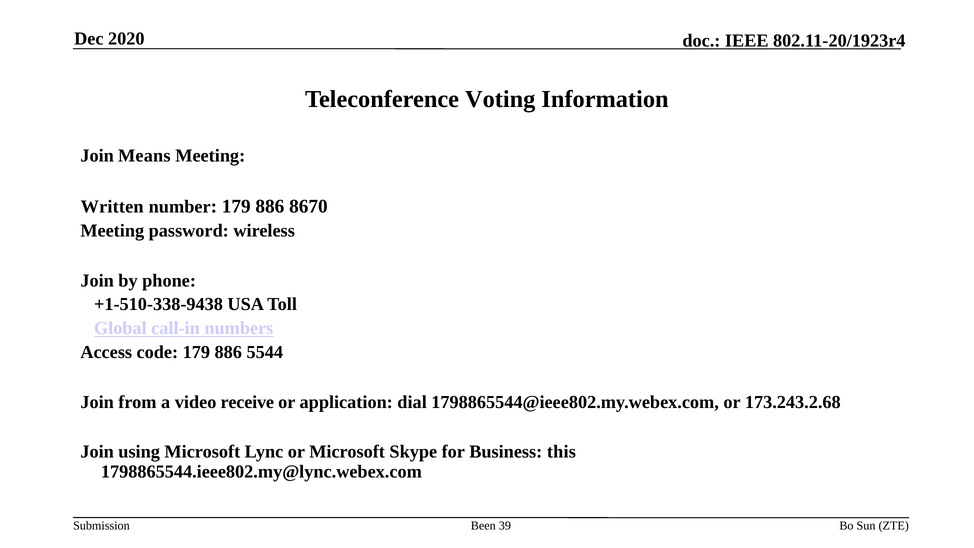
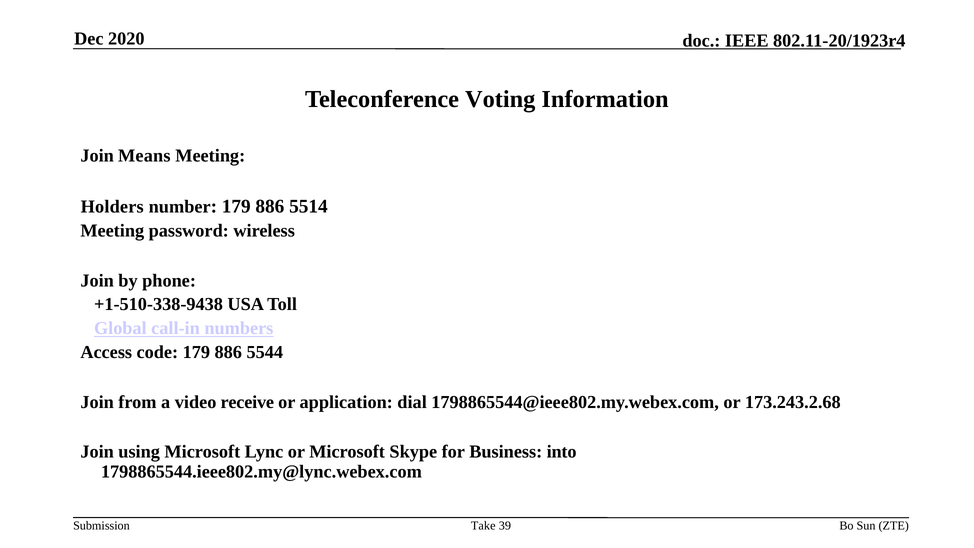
Written: Written -> Holders
8670: 8670 -> 5514
this: this -> into
Been: Been -> Take
